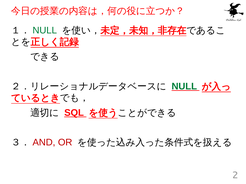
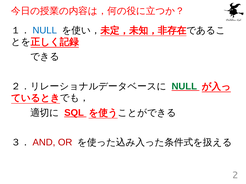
NULL at (45, 30) colour: green -> blue
